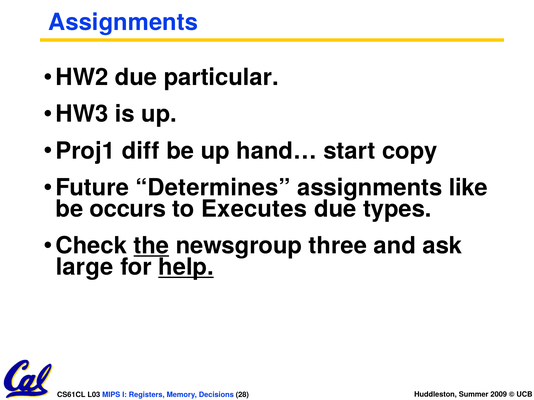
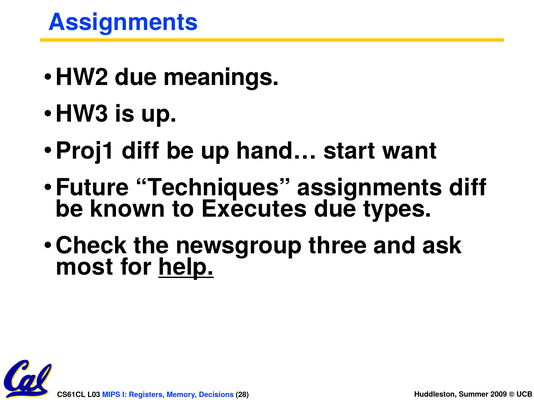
particular: particular -> meanings
copy: copy -> want
Determines: Determines -> Techniques
assignments like: like -> diff
occurs: occurs -> known
the underline: present -> none
large: large -> most
